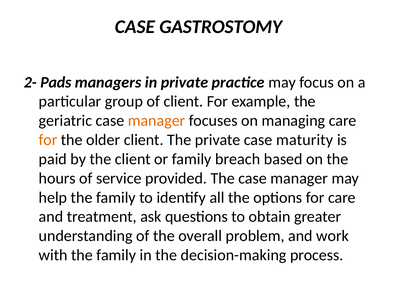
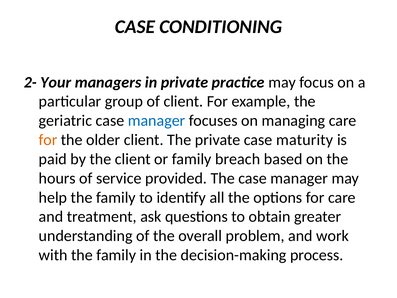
GASTROSTOMY: GASTROSTOMY -> CONDITIONING
Pads: Pads -> Your
manager at (157, 121) colour: orange -> blue
